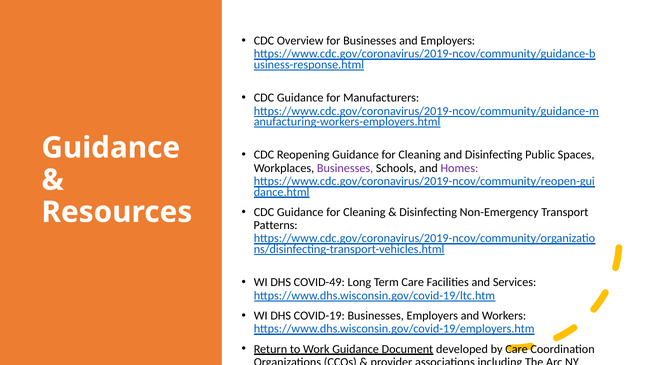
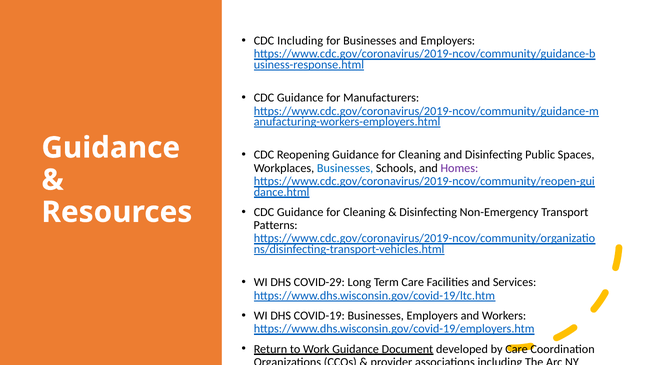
CDC Overview: Overview -> Including
Businesses at (345, 168) colour: purple -> blue
COVID-49: COVID-49 -> COVID-29
